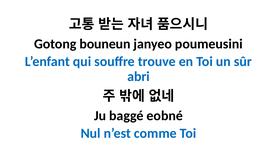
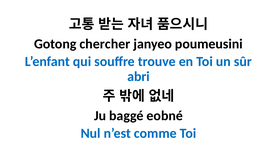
bouneun: bouneun -> chercher
